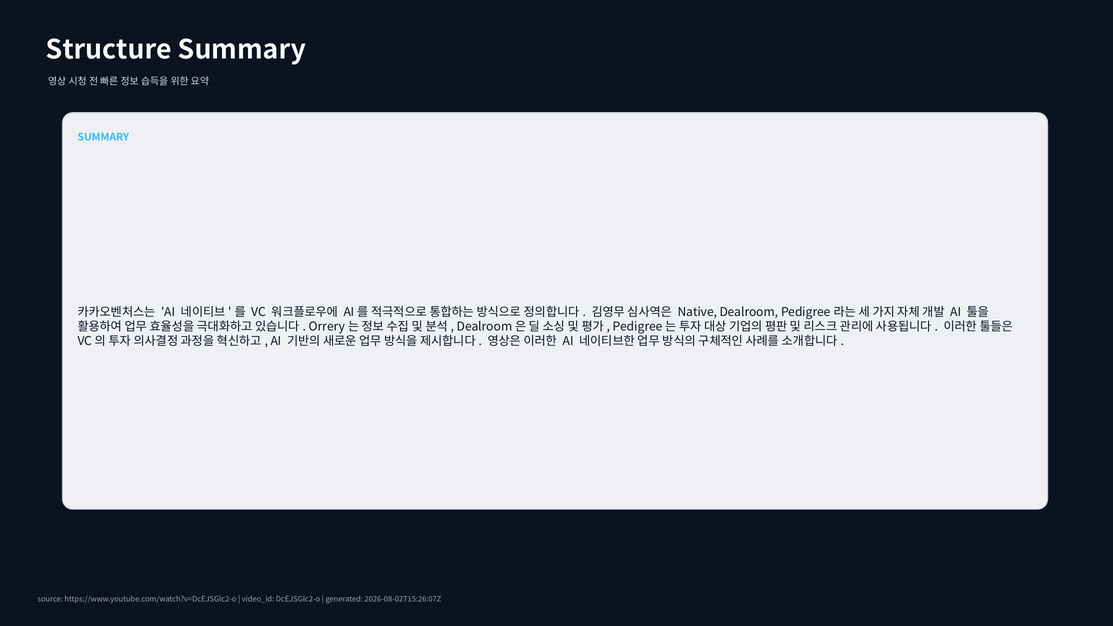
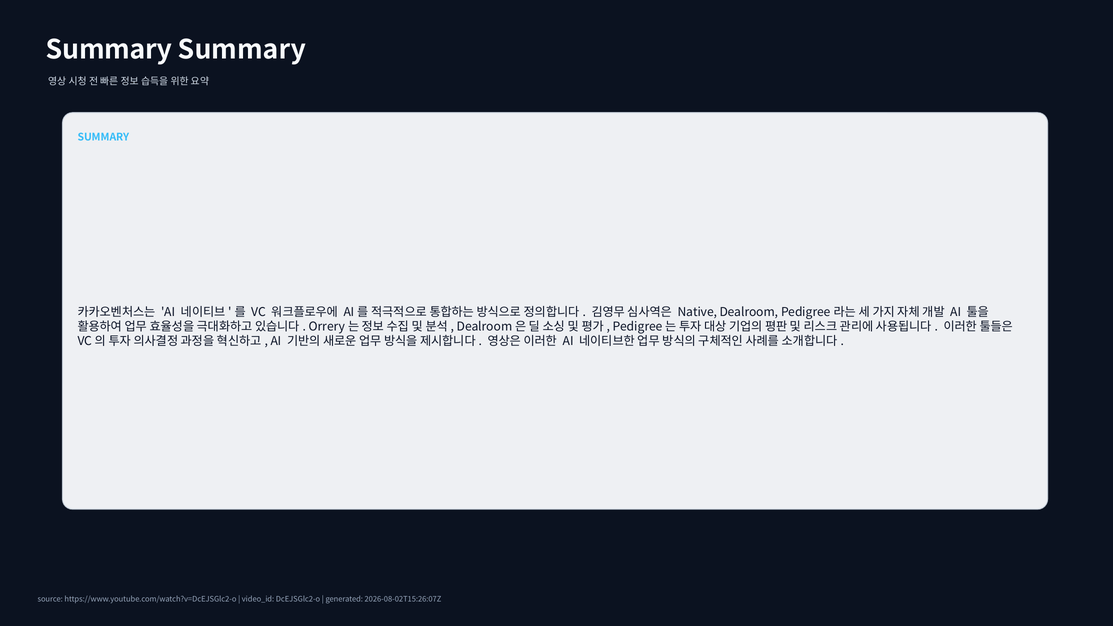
Structure at (109, 50): Structure -> Summary
